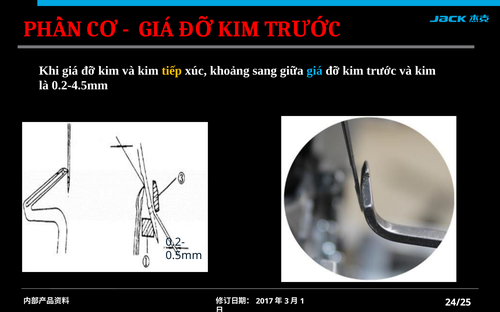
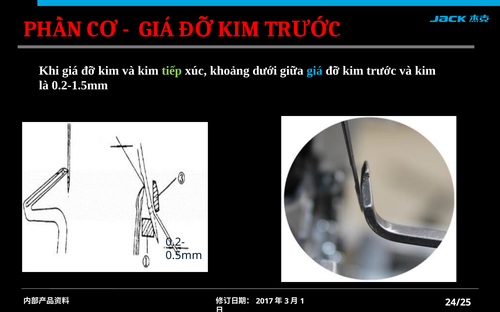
tiếp colour: yellow -> light green
sang: sang -> dưới
0.2-4.5mm: 0.2-4.5mm -> 0.2-1.5mm
